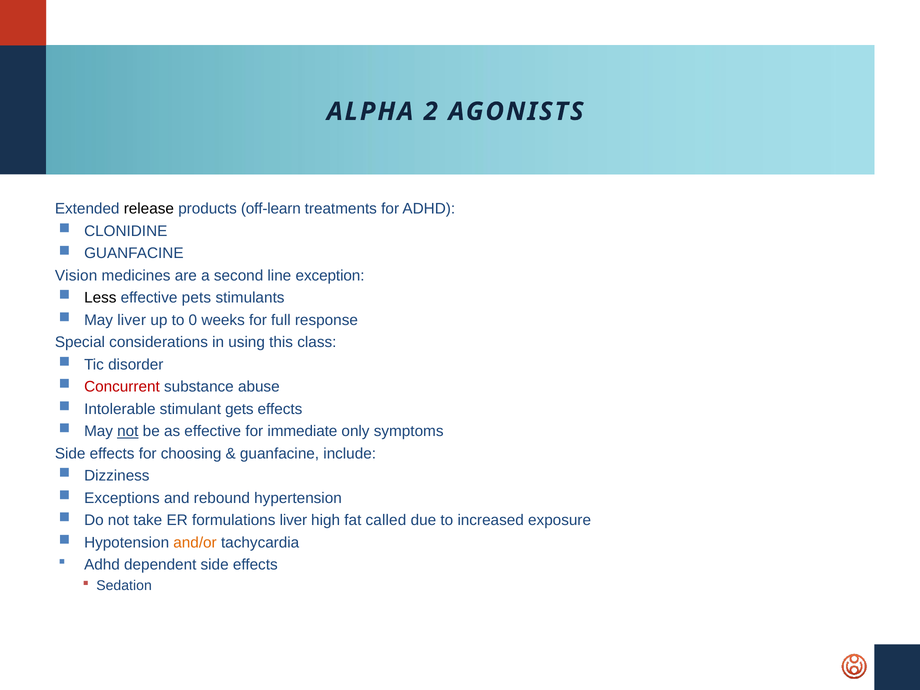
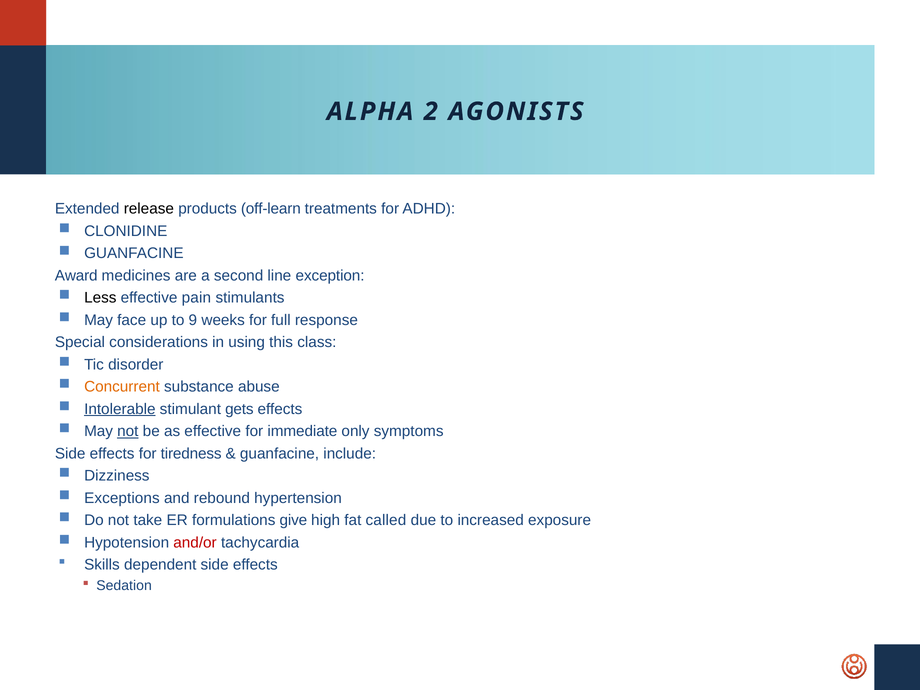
Vision: Vision -> Award
pets: pets -> pain
May liver: liver -> face
0: 0 -> 9
Concurrent colour: red -> orange
Intolerable underline: none -> present
choosing: choosing -> tiredness
formulations liver: liver -> give
and/or colour: orange -> red
Adhd at (102, 565): Adhd -> Skills
